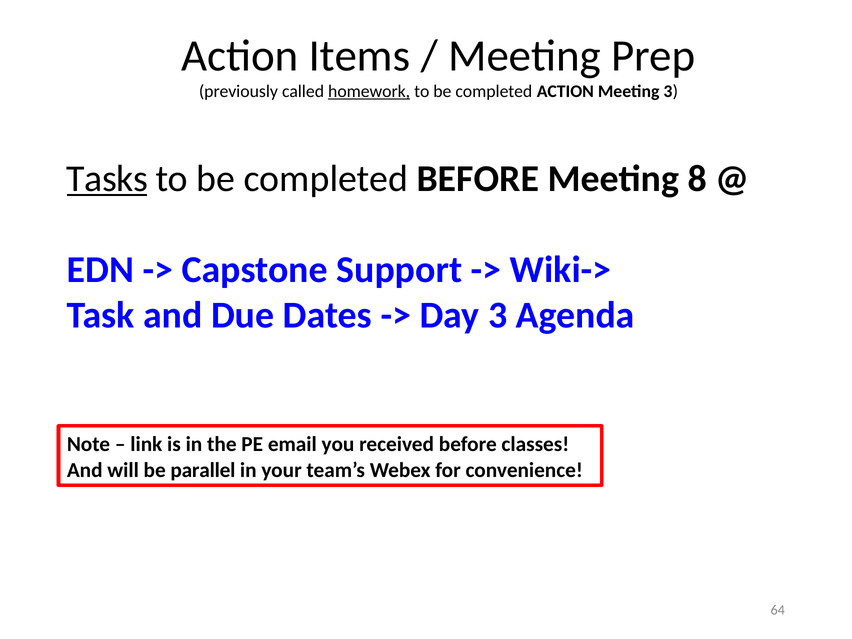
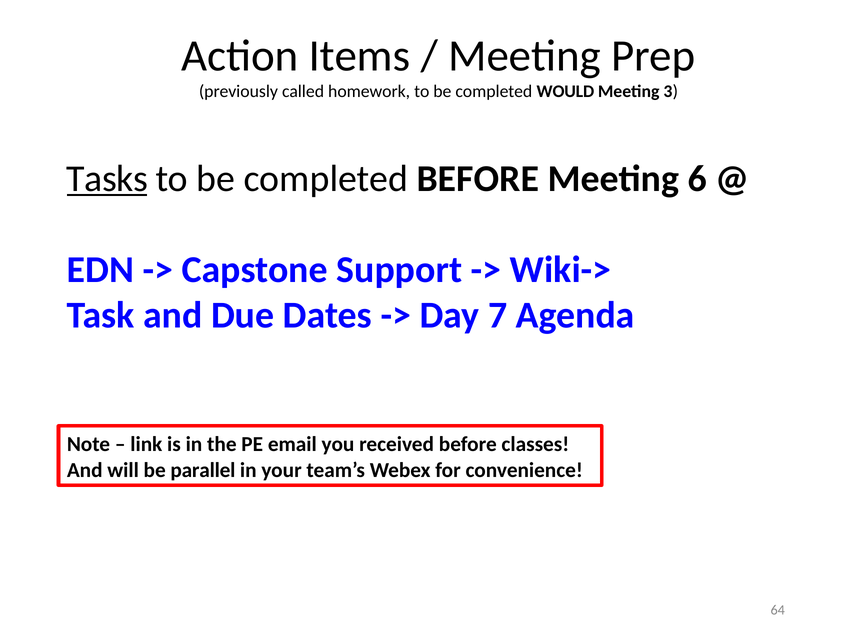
homework underline: present -> none
completed ACTION: ACTION -> WOULD
8: 8 -> 6
Day 3: 3 -> 7
